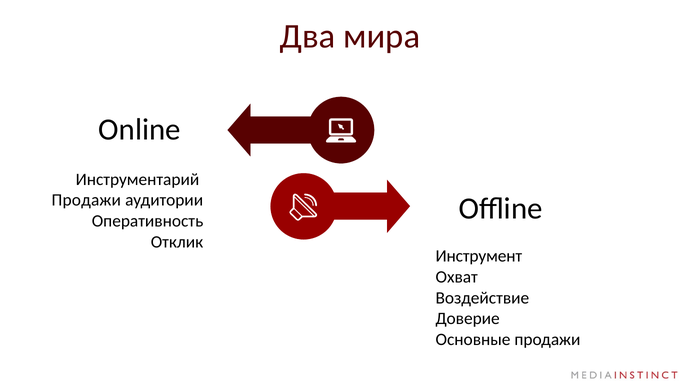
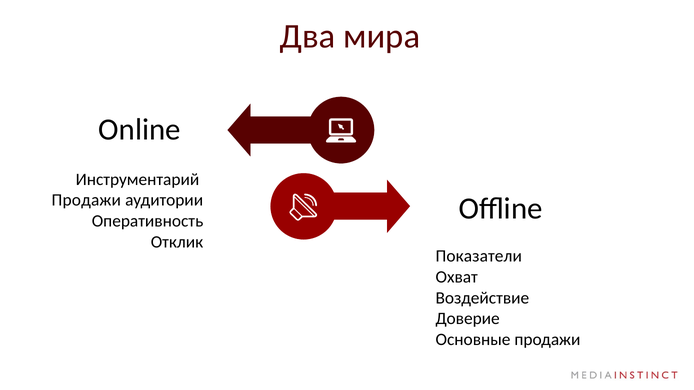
Инструмент: Инструмент -> Показатели
